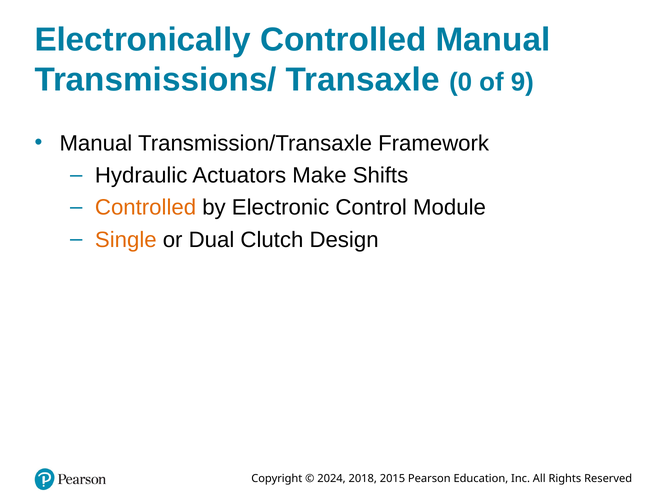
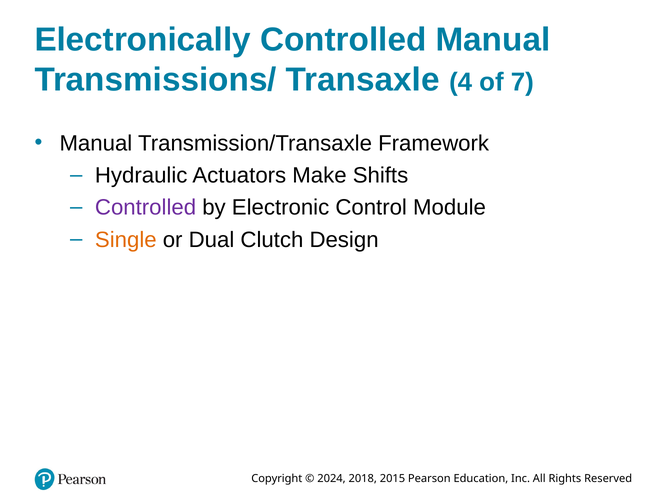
0: 0 -> 4
9: 9 -> 7
Controlled at (146, 208) colour: orange -> purple
